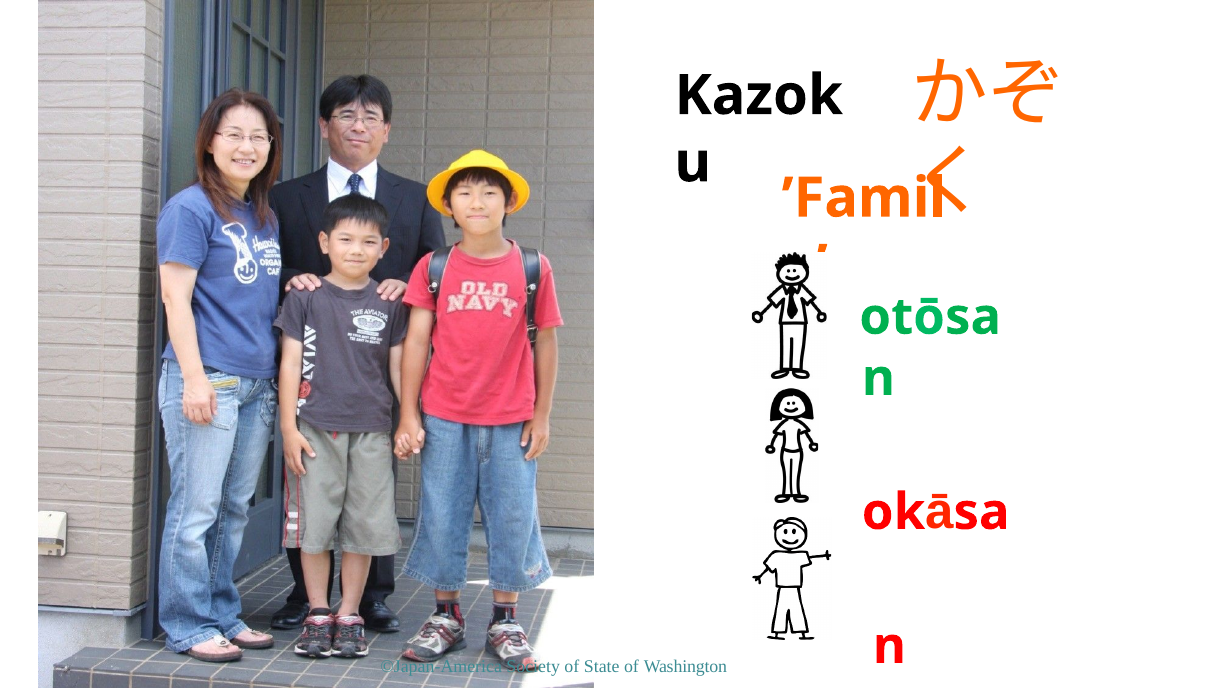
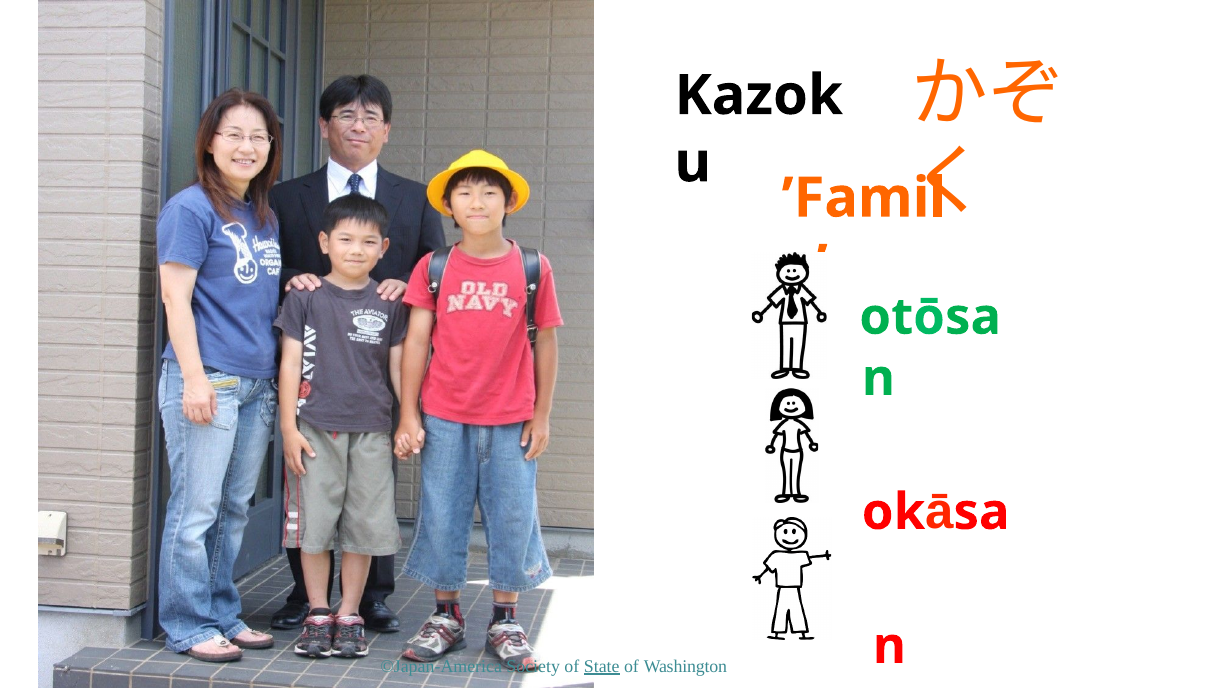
State underline: none -> present
